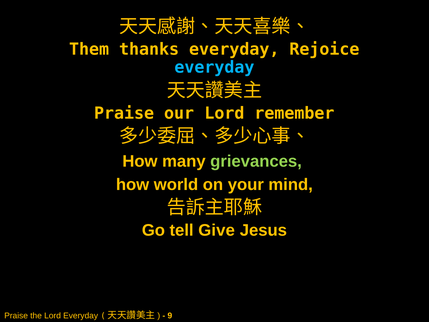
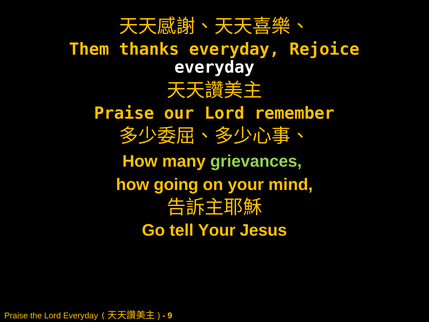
everyday at (214, 67) colour: light blue -> white
world: world -> going
tell Give: Give -> Your
